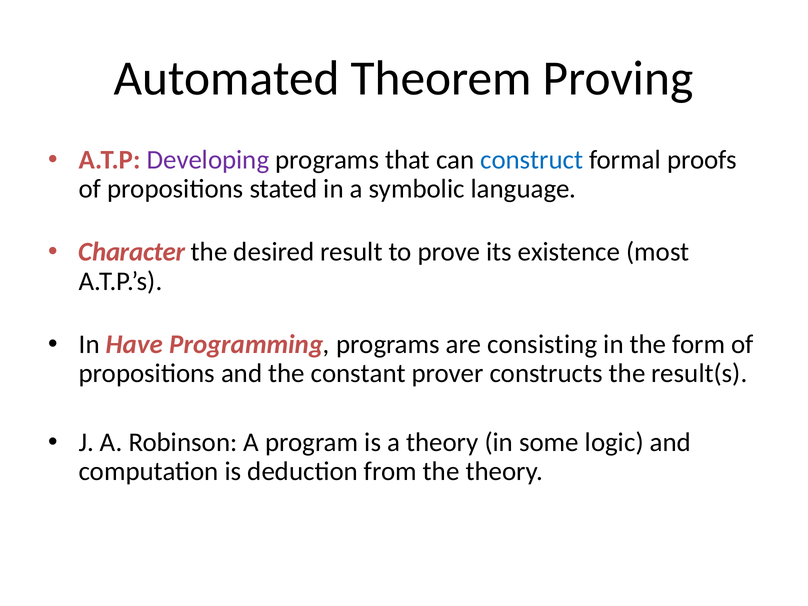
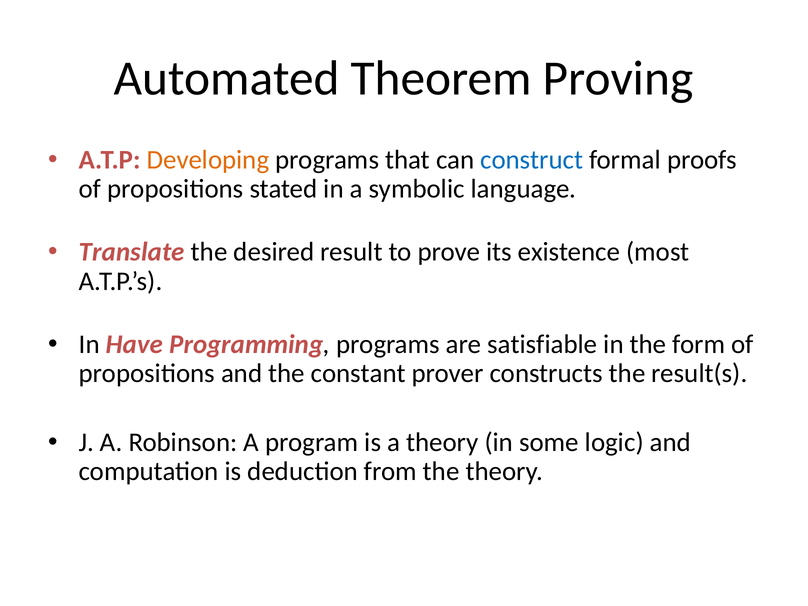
Developing colour: purple -> orange
Character: Character -> Translate
consisting: consisting -> satisfiable
